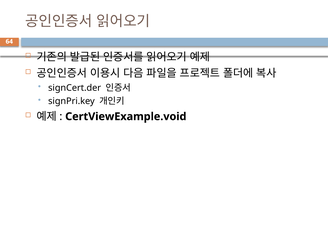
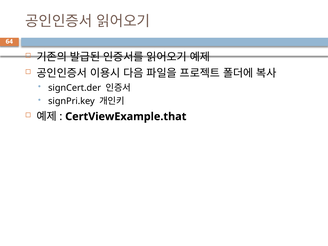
CertViewExample.void: CertViewExample.void -> CertViewExample.that
